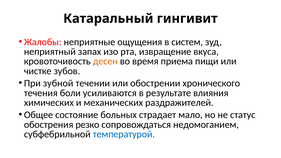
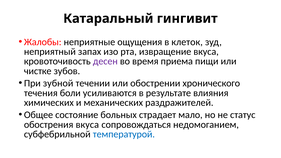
систем: систем -> клеток
десен colour: orange -> purple
обострения резко: резко -> вкуса
